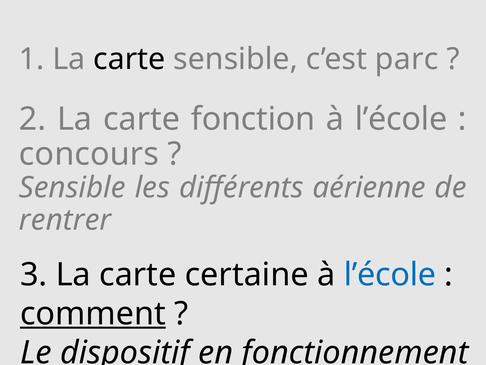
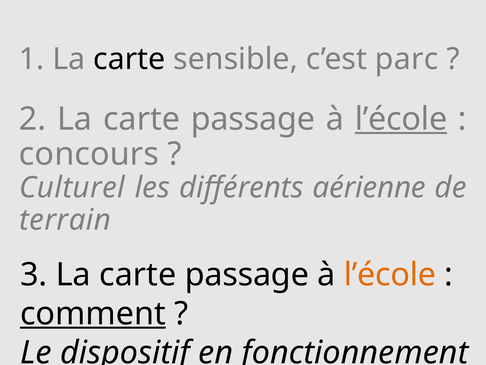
2 La carte fonction: fonction -> passage
l’école at (401, 119) underline: none -> present
Sensible at (72, 188): Sensible -> Culturel
rentrer: rentrer -> terrain
3 La carte certaine: certaine -> passage
l’école at (390, 275) colour: blue -> orange
